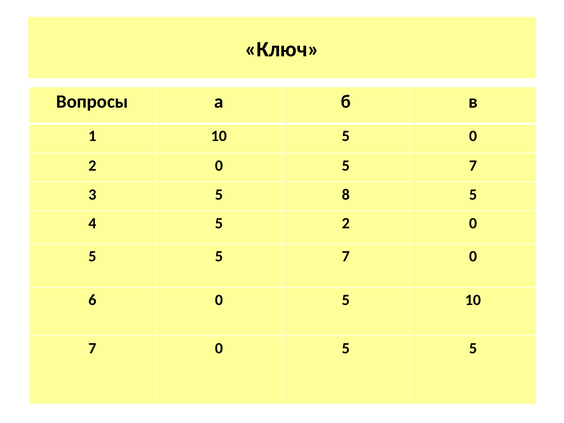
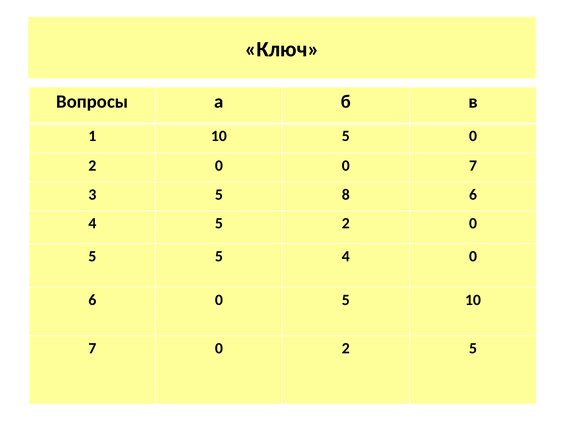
5 at (346, 166): 5 -> 0
8 5: 5 -> 6
5 5 7: 7 -> 4
7 0 5: 5 -> 2
